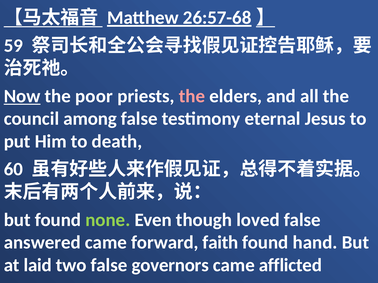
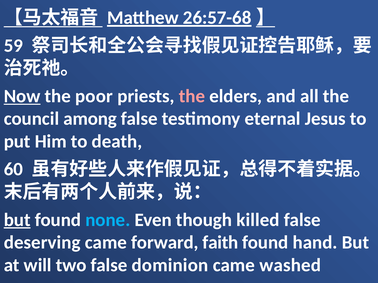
but at (17, 220) underline: none -> present
none colour: light green -> light blue
loved: loved -> killed
answered: answered -> deserving
laid: laid -> will
governors: governors -> dominion
afflicted: afflicted -> washed
